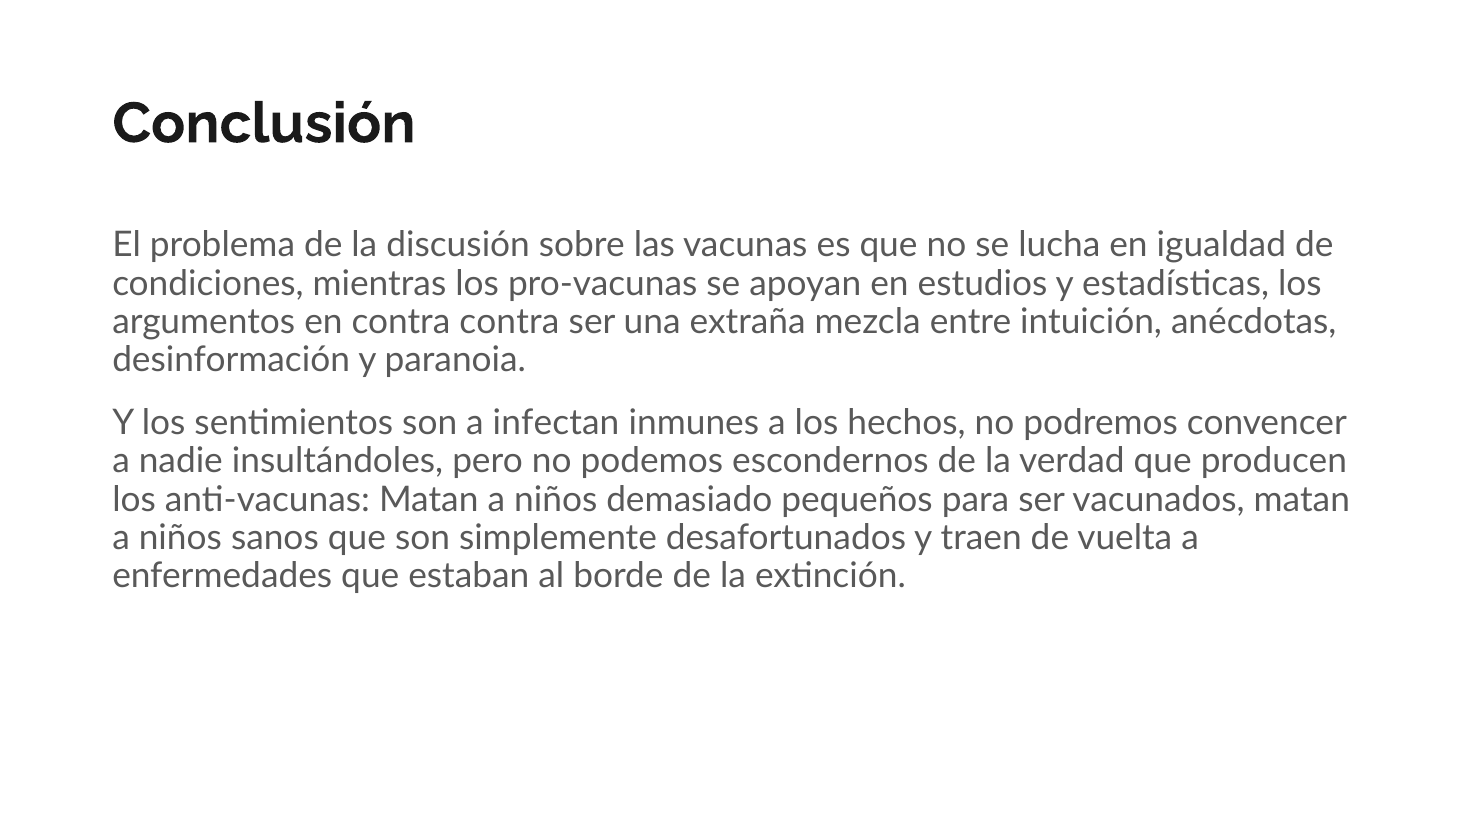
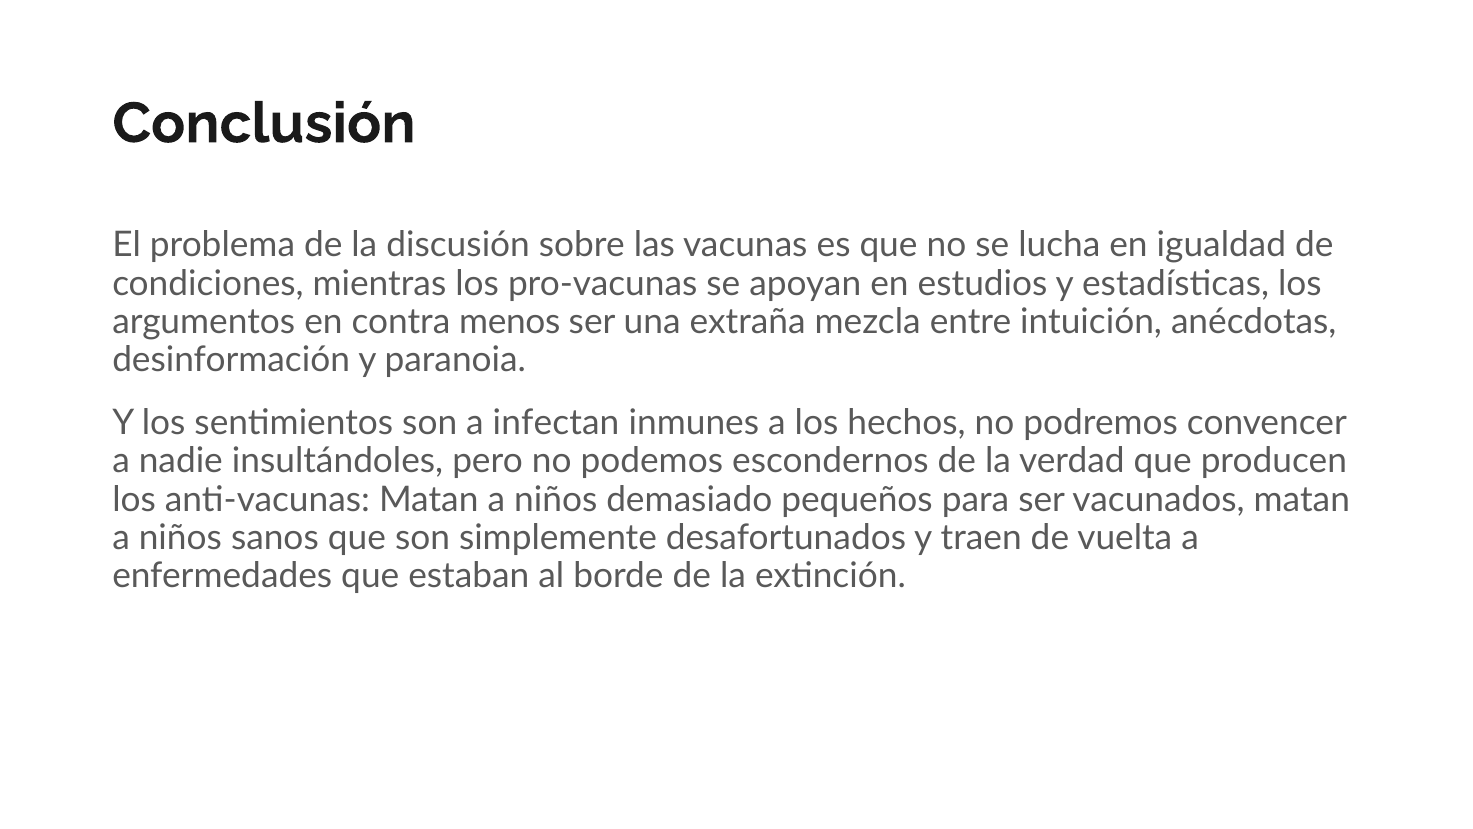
contra contra: contra -> menos
